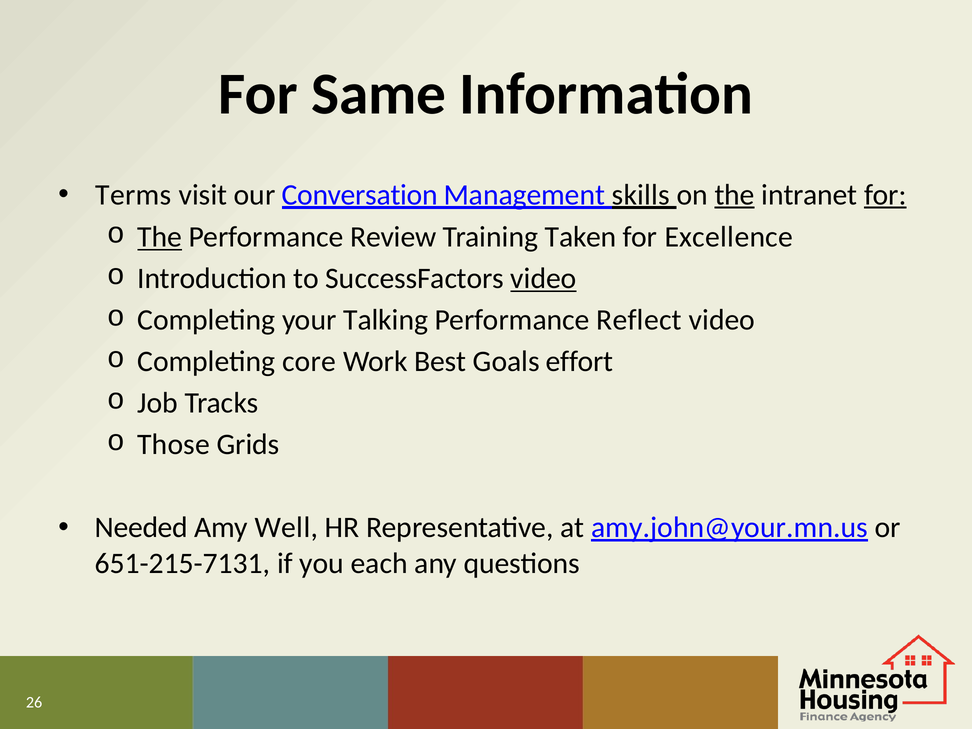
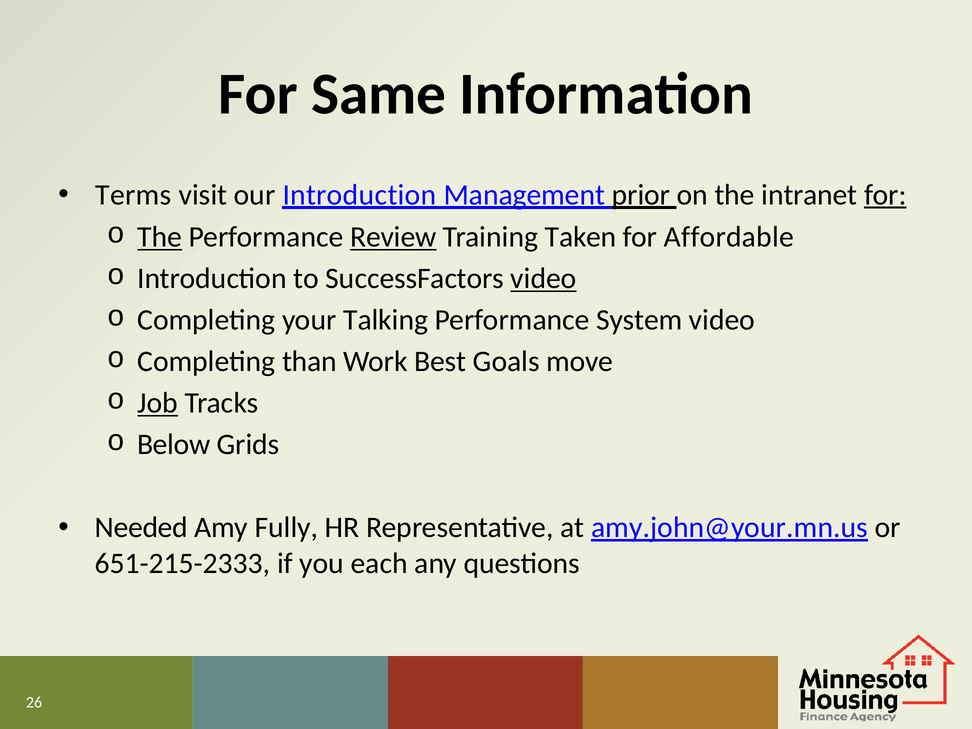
our Conversation: Conversation -> Introduction
skills: skills -> prior
the at (735, 195) underline: present -> none
Review underline: none -> present
Excellence: Excellence -> Affordable
Reflect: Reflect -> System
core: core -> than
effort: effort -> move
Job underline: none -> present
Those: Those -> Below
Well: Well -> Fully
651-215-7131: 651-215-7131 -> 651-215-2333
